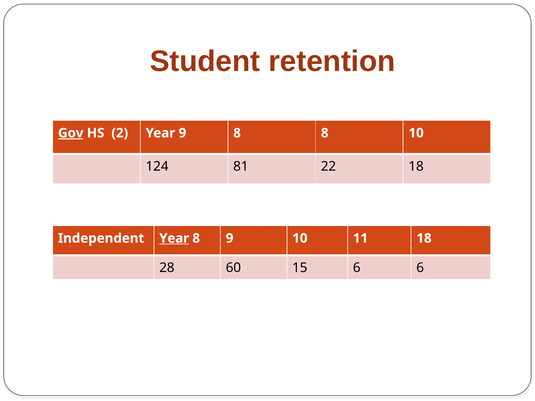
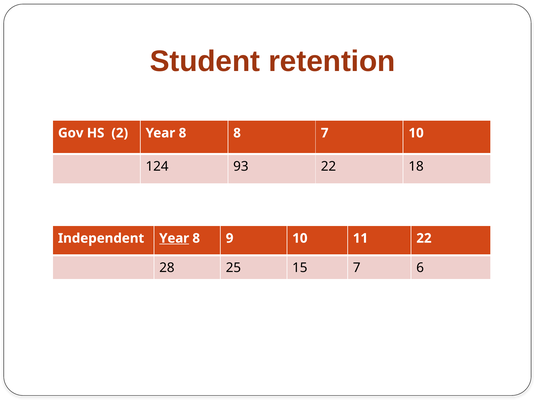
Gov underline: present -> none
2 Year 9: 9 -> 8
8 8: 8 -> 7
81: 81 -> 93
11 18: 18 -> 22
60: 60 -> 25
15 6: 6 -> 7
